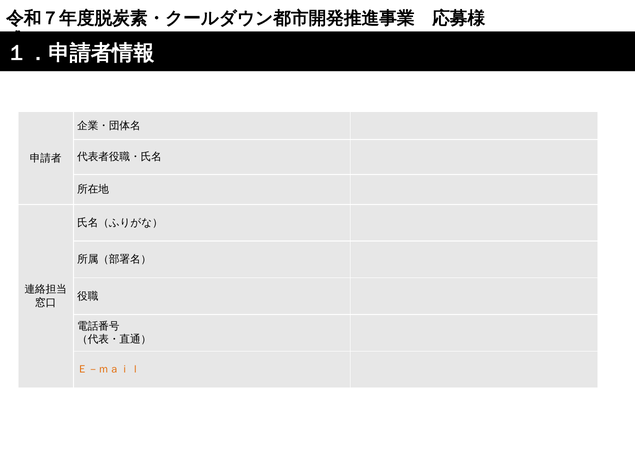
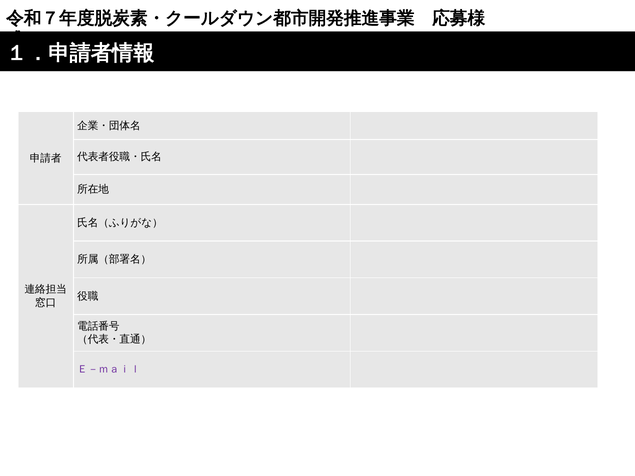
Ｅ－ｍａｉｌ colour: orange -> purple
